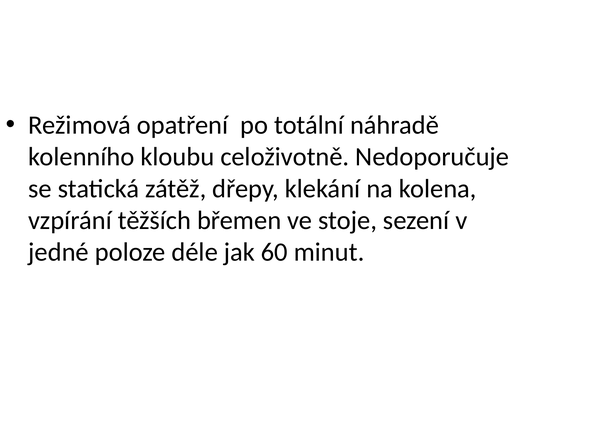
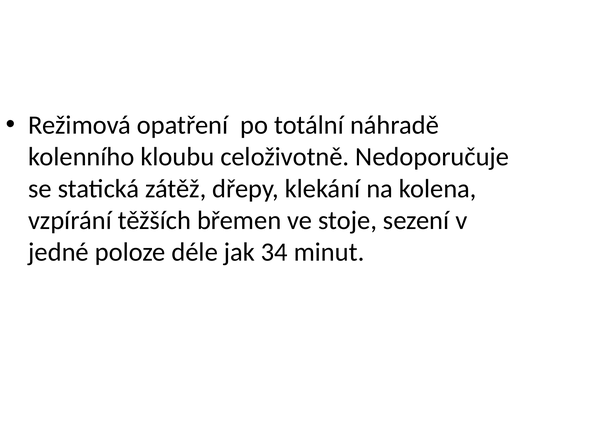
60: 60 -> 34
